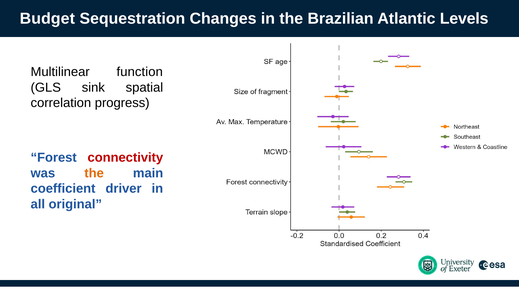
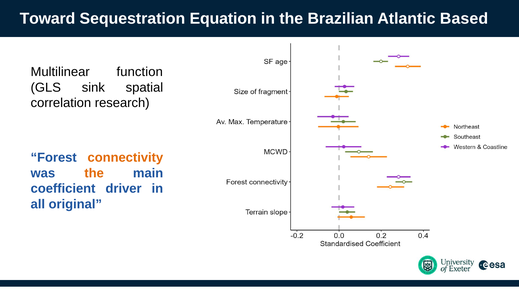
Budget: Budget -> Toward
Changes: Changes -> Equation
Levels: Levels -> Based
progress: progress -> research
connectivity colour: red -> orange
